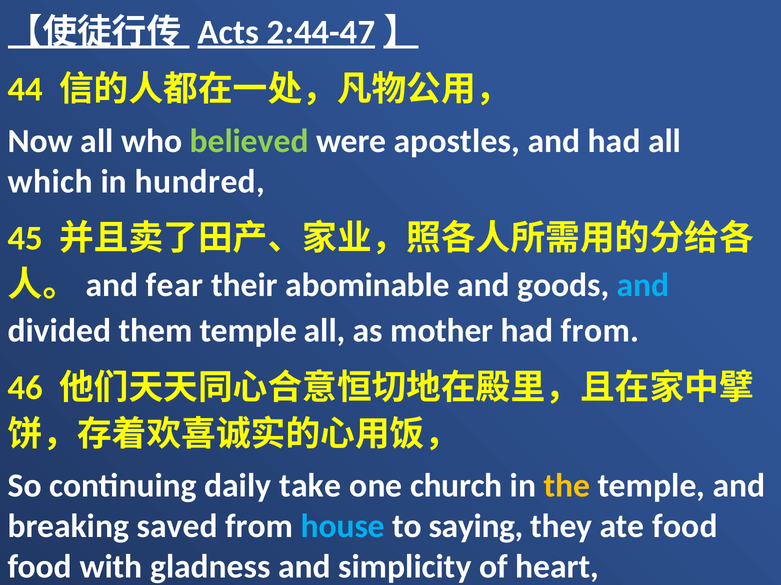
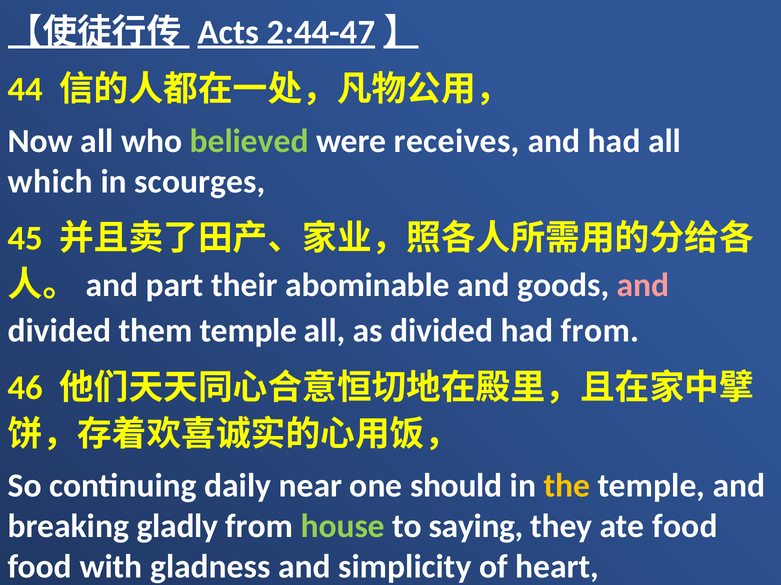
apostles: apostles -> receives
hundred: hundred -> scourges
fear: fear -> part
and at (643, 286) colour: light blue -> pink
as mother: mother -> divided
take: take -> near
church: church -> should
saved: saved -> gladly
house colour: light blue -> light green
